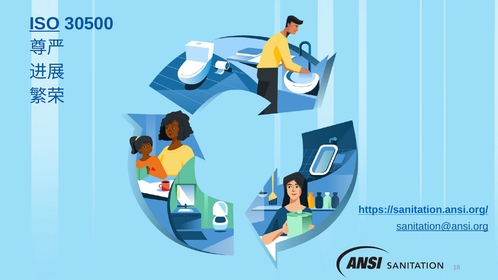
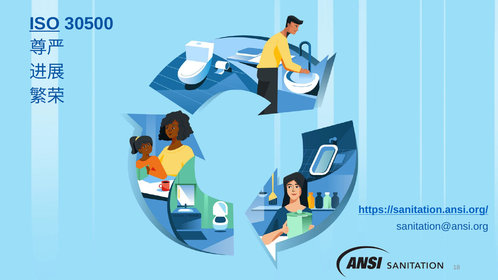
sanitation@ansi.org underline: present -> none
